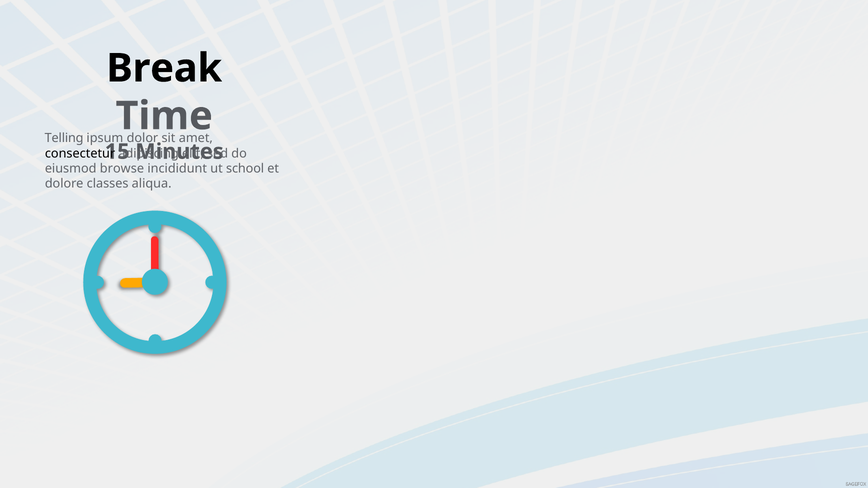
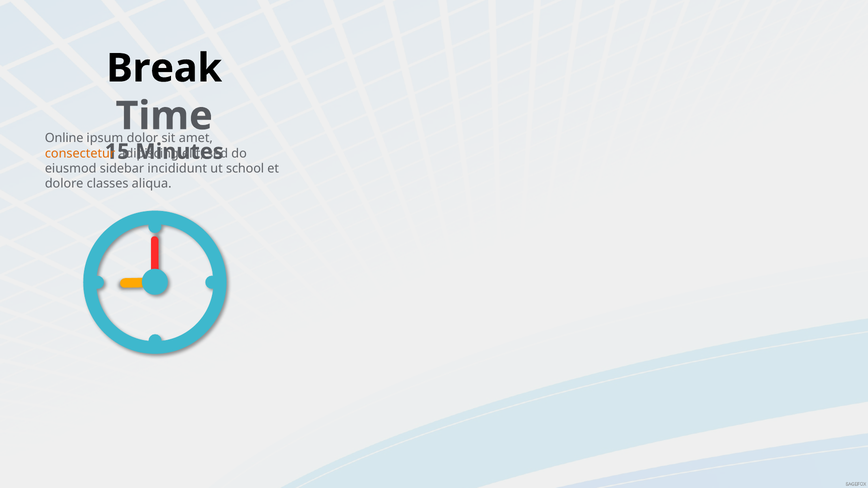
Telling: Telling -> Online
consectetur colour: black -> orange
browse: browse -> sidebar
